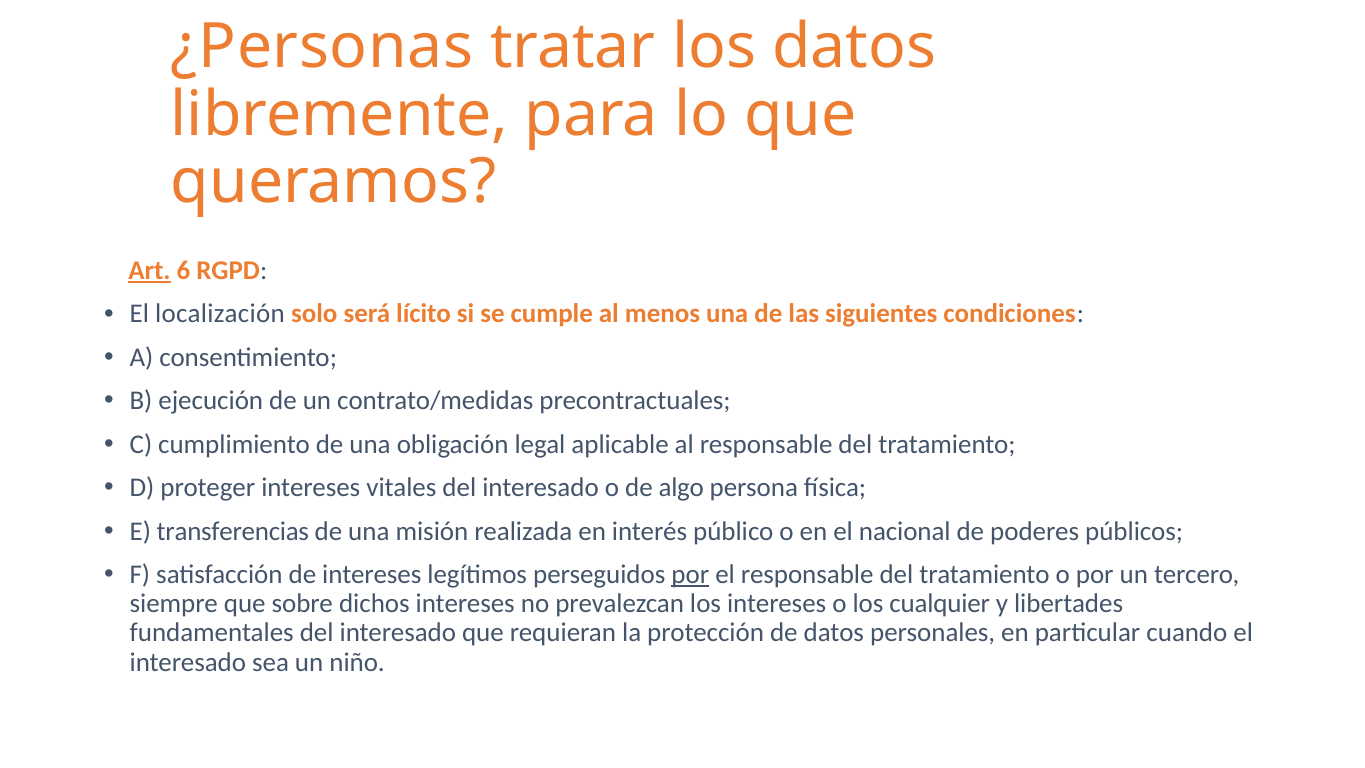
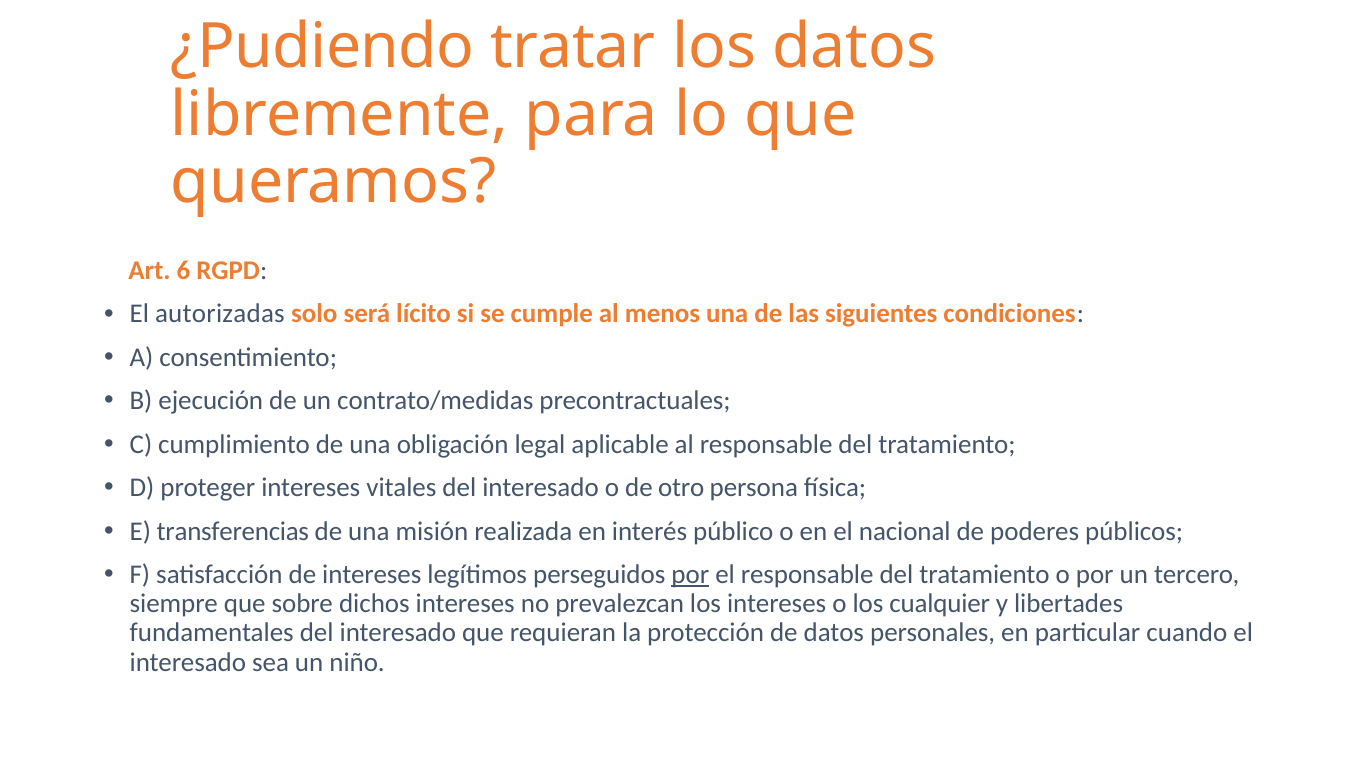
¿Personas: ¿Personas -> ¿Pudiendo
Art underline: present -> none
localización: localización -> autorizadas
algo: algo -> otro
